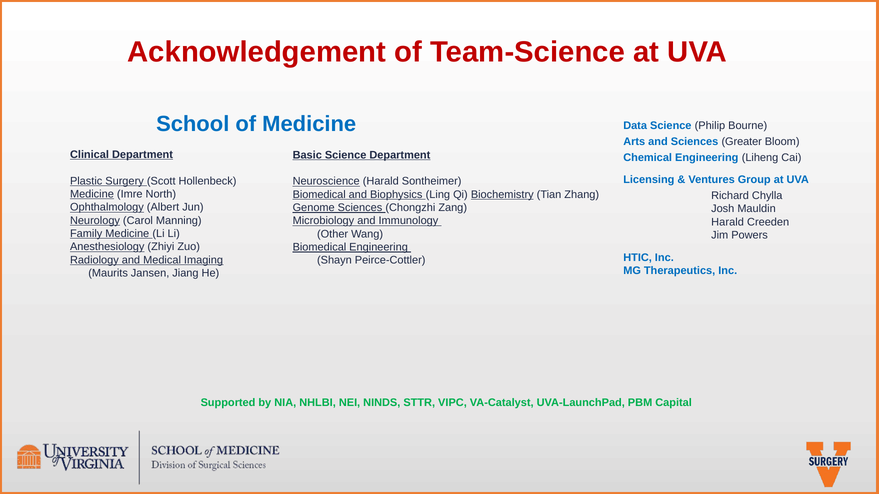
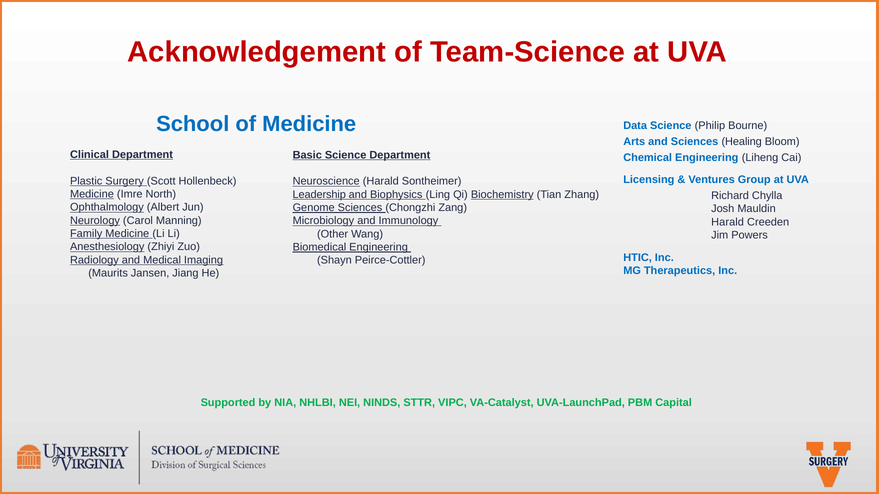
Greater: Greater -> Healing
Biomedical at (319, 195): Biomedical -> Leadership
